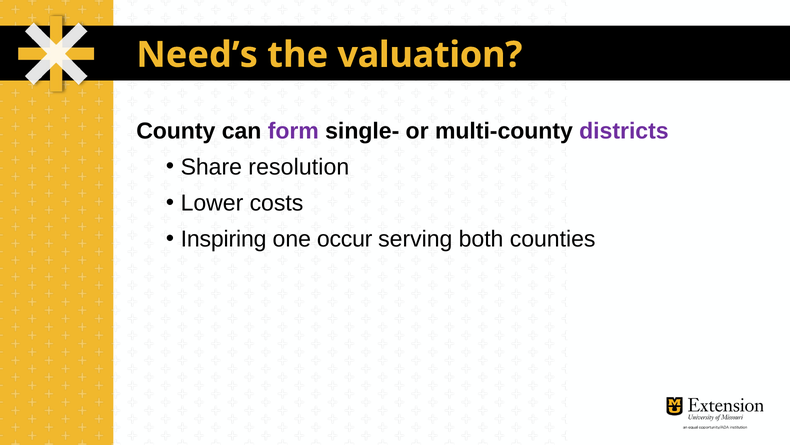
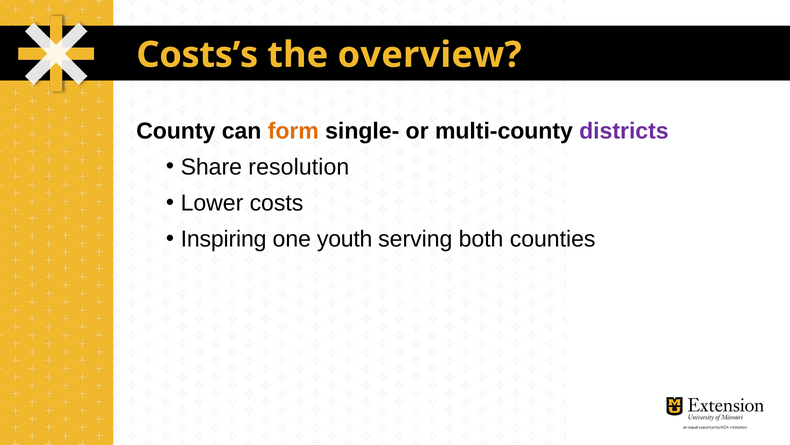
Need’s: Need’s -> Costs’s
valuation: valuation -> overview
form colour: purple -> orange
occur: occur -> youth
